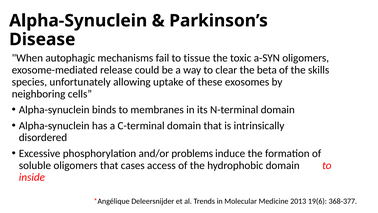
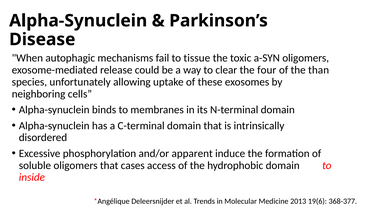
beta: beta -> four
skills: skills -> than
problems: problems -> apparent
